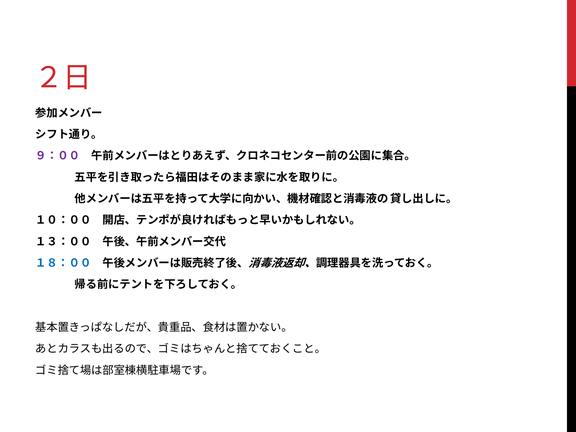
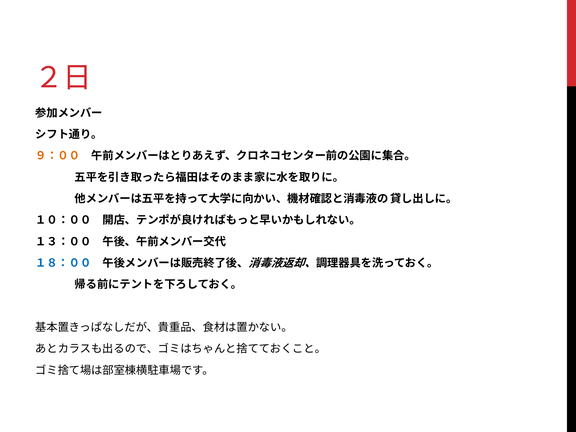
９：００ colour: purple -> orange
